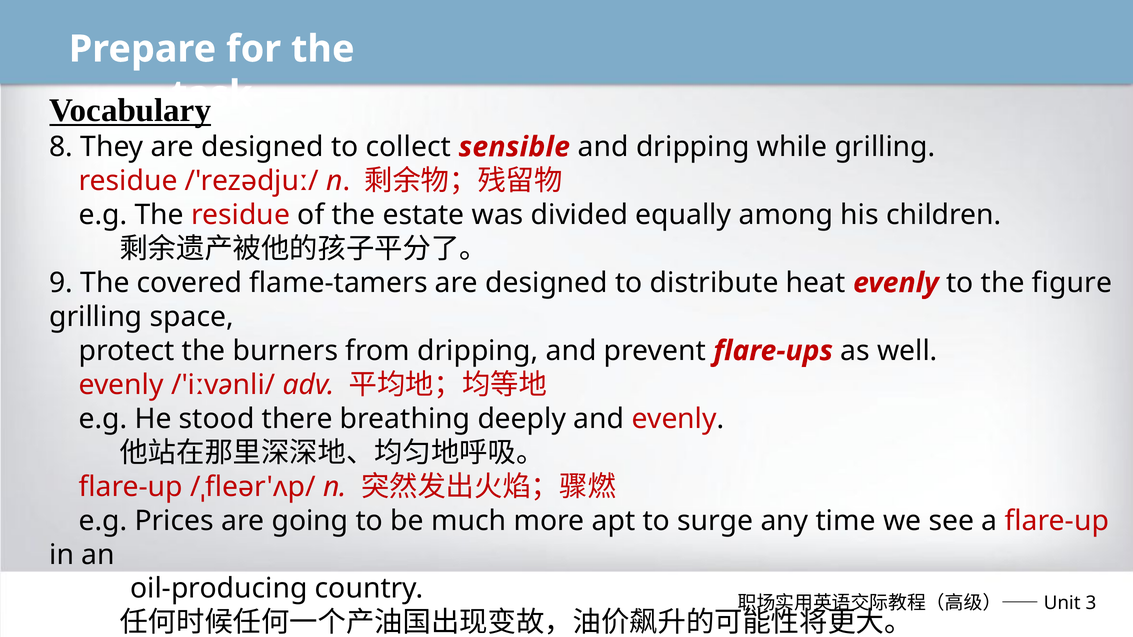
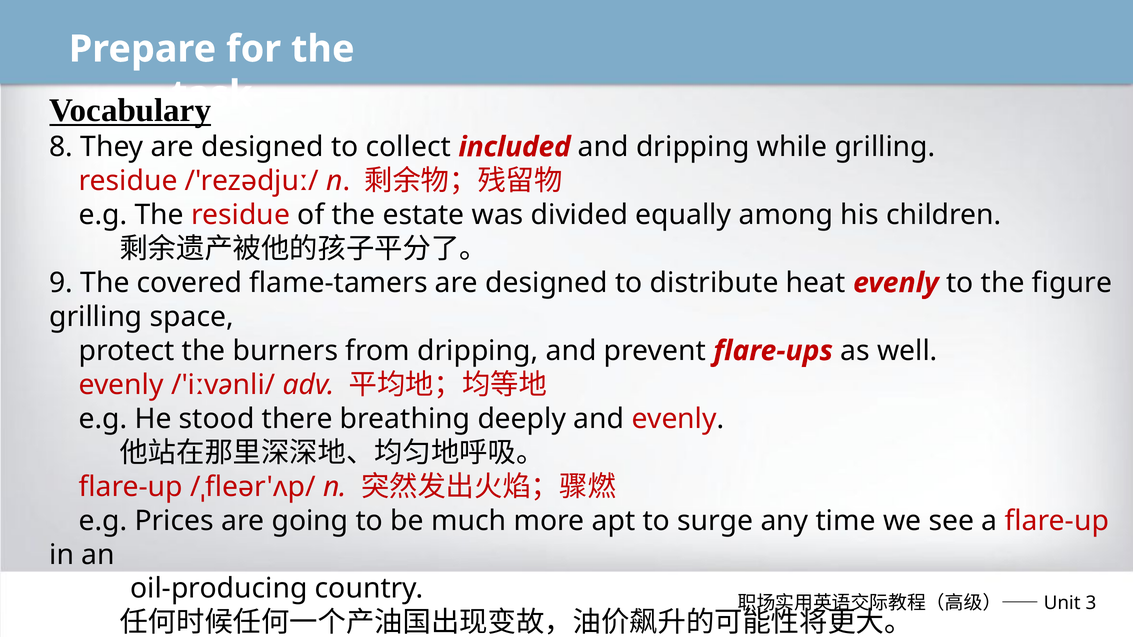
sensible: sensible -> included
